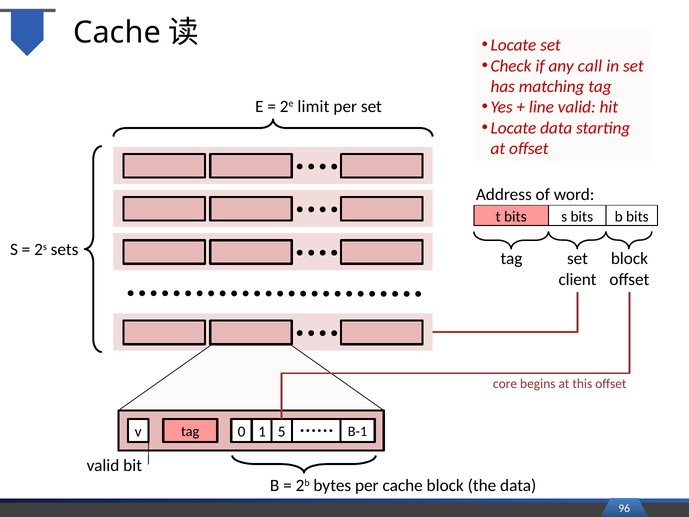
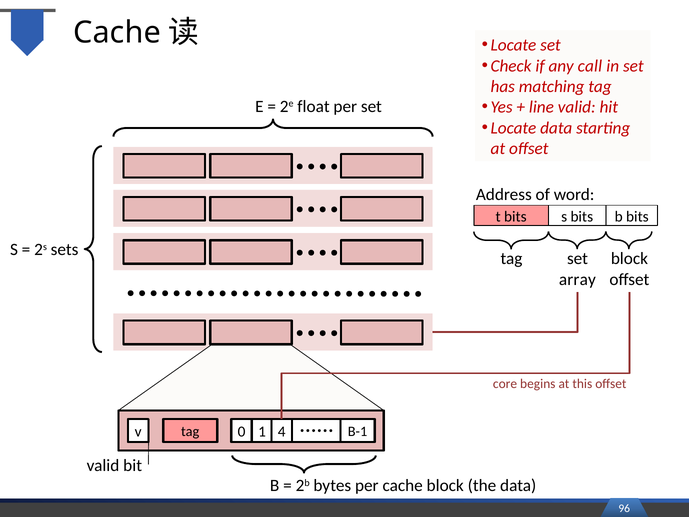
limit: limit -> float
client: client -> array
5: 5 -> 4
